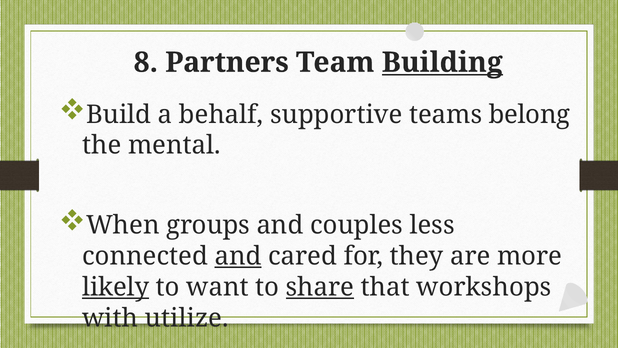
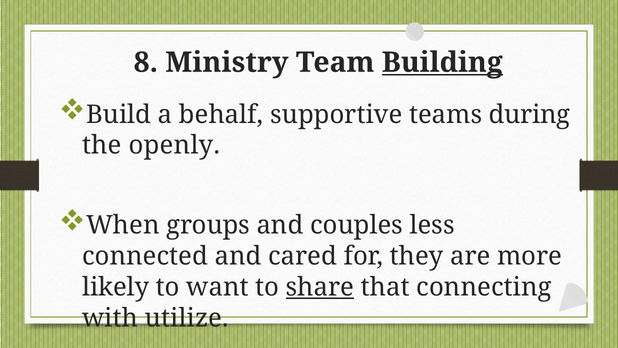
Partners: Partners -> Ministry
belong: belong -> during
mental: mental -> openly
and at (238, 256) underline: present -> none
likely underline: present -> none
workshops: workshops -> connecting
